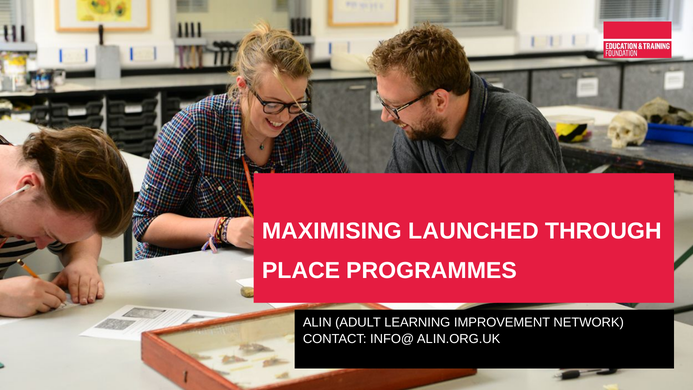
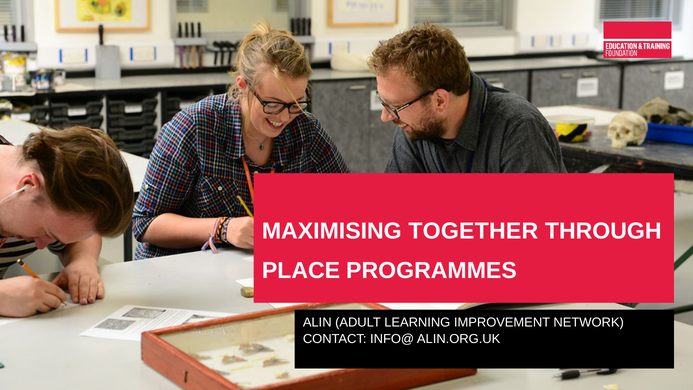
LAUNCHED: LAUNCHED -> TOGETHER
